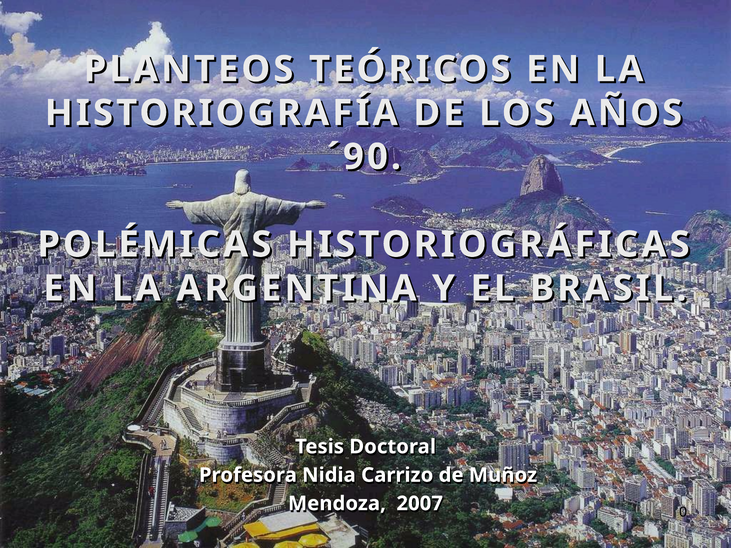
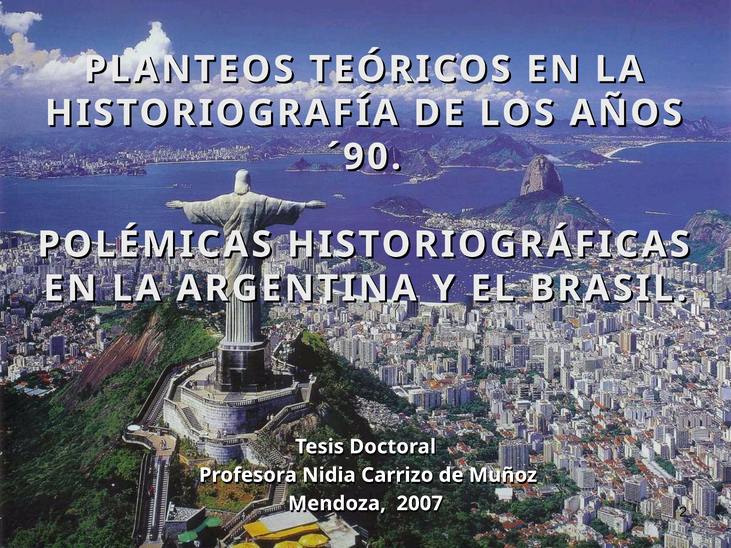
0: 0 -> 2
